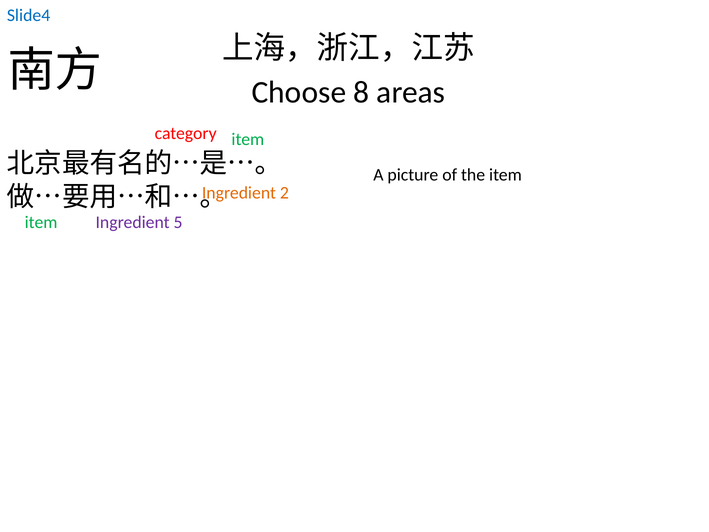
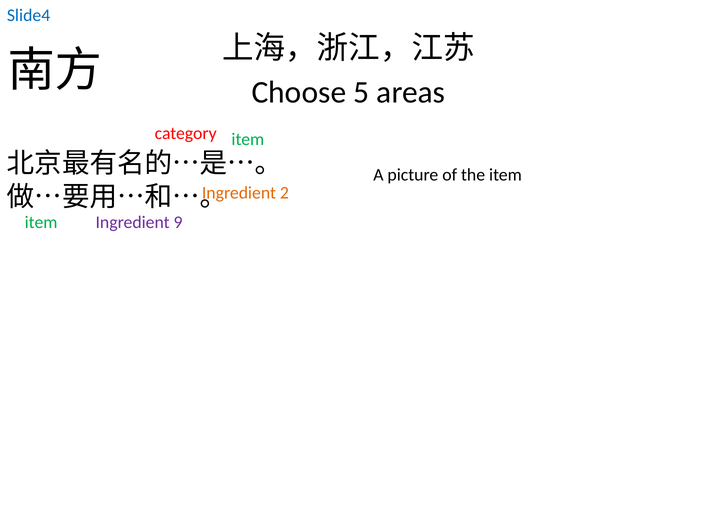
8: 8 -> 5
5: 5 -> 9
